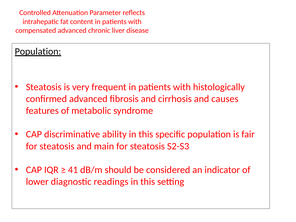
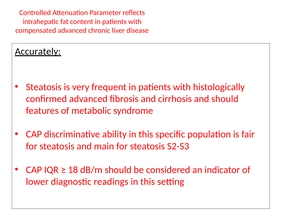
Population at (38, 51): Population -> Accurately
and causes: causes -> should
41: 41 -> 18
